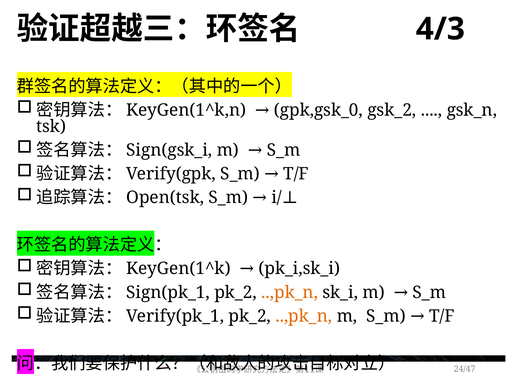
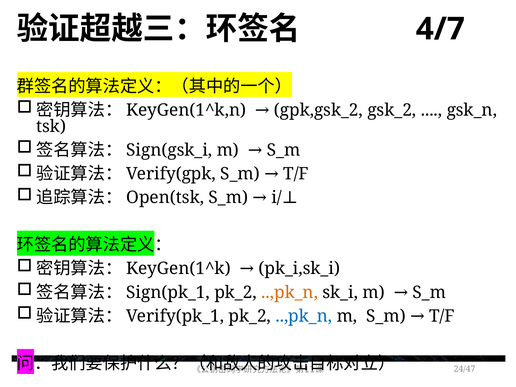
4/3: 4/3 -> 4/7
gpk,gsk_0: gpk,gsk_0 -> gpk,gsk_2
..,pk_n at (304, 316) colour: orange -> blue
